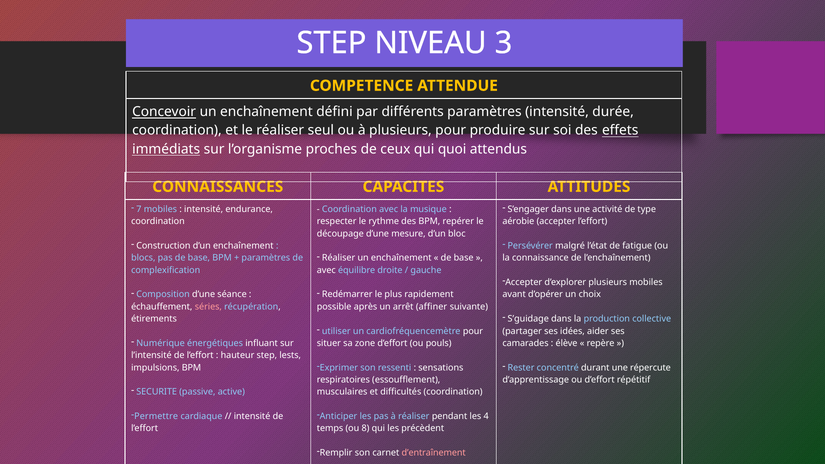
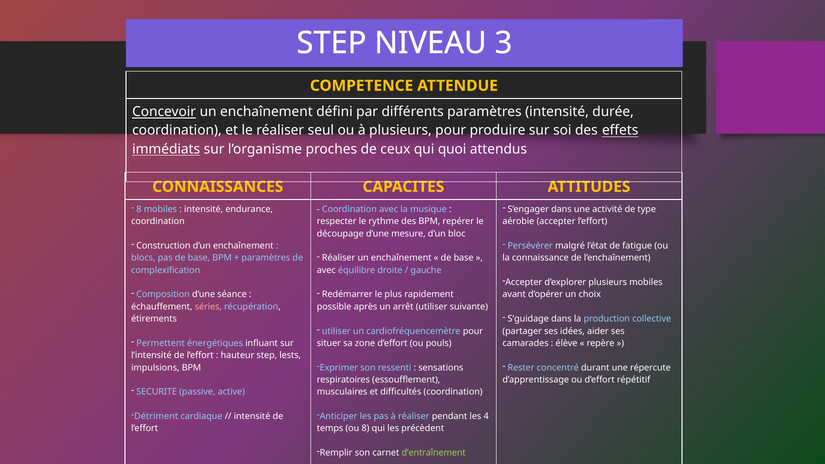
7 at (139, 209): 7 -> 8
arrêt affiner: affiner -> utiliser
Numérique: Numérique -> Permettent
Permettre: Permettre -> Détriment
d’entraînement colour: pink -> light green
